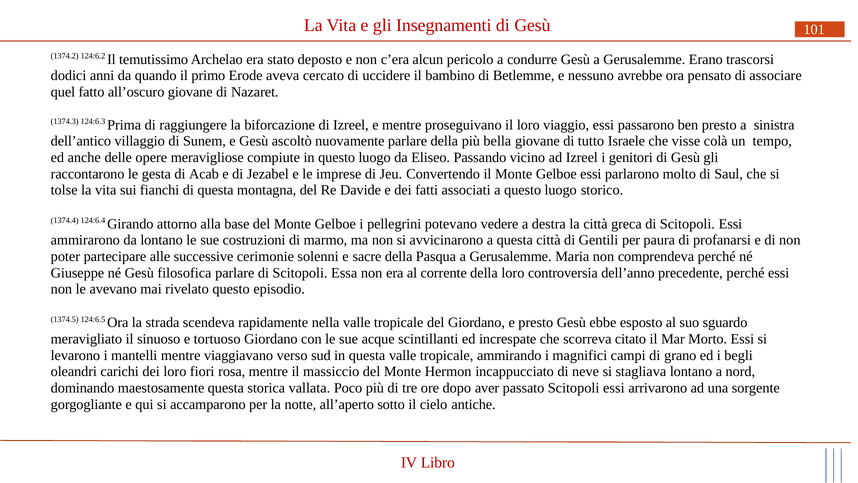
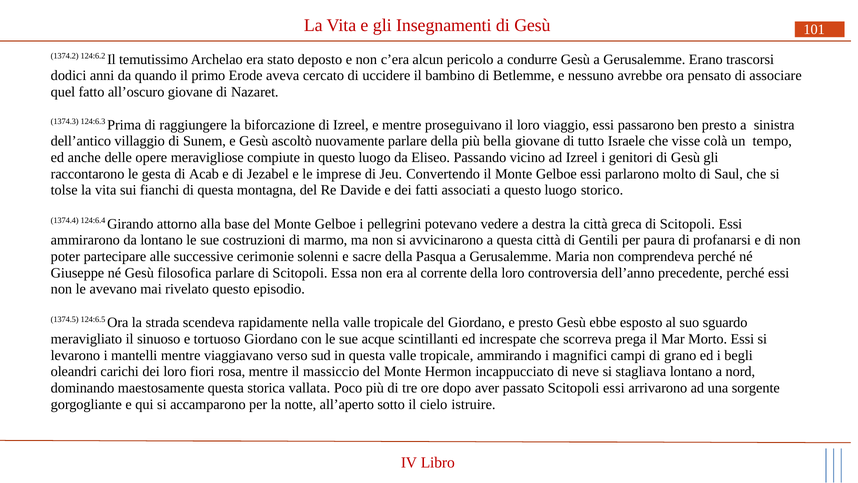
citato: citato -> prega
antiche: antiche -> istruire
